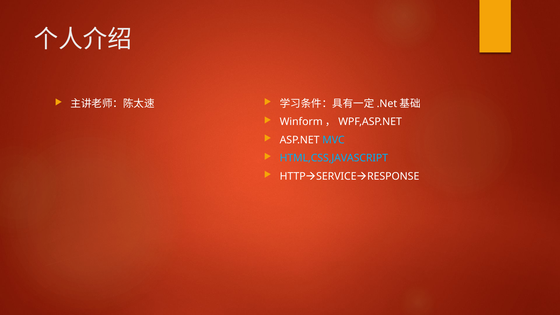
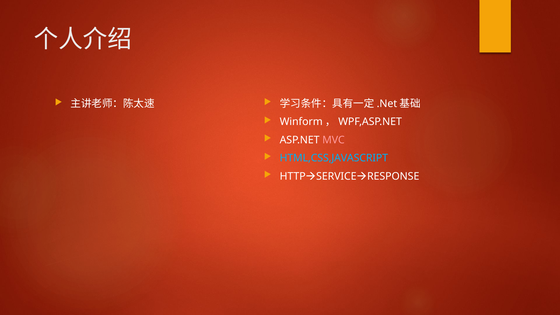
MVC colour: light blue -> pink
